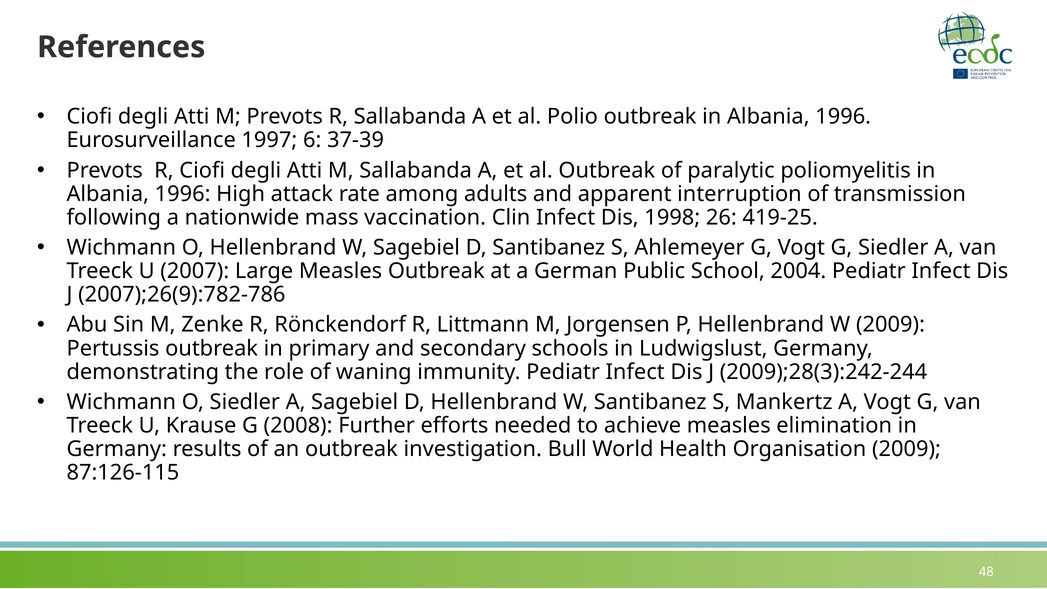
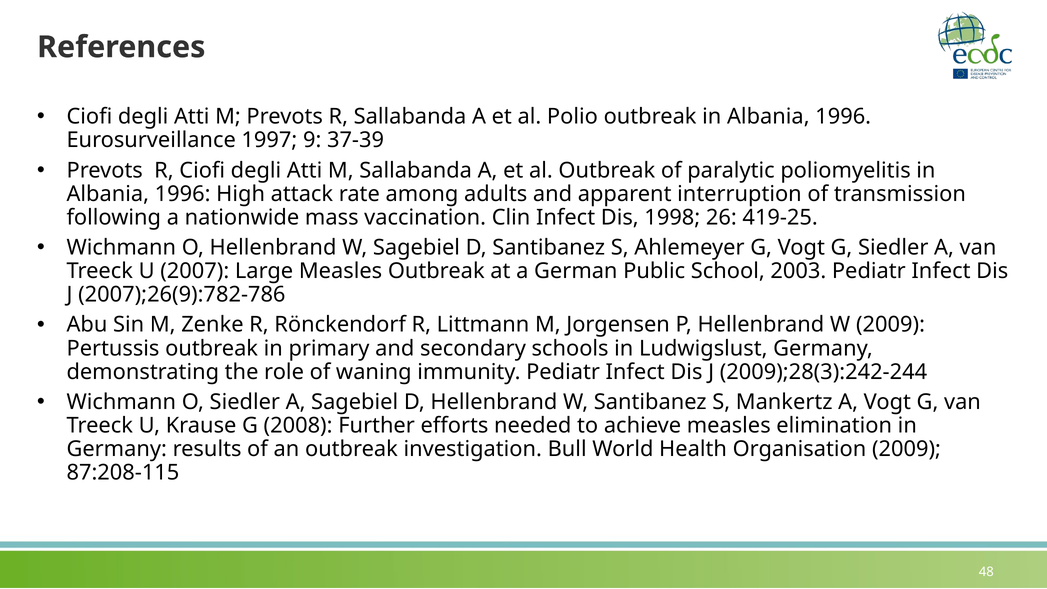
6: 6 -> 9
2004: 2004 -> 2003
87:126-115: 87:126-115 -> 87:208-115
